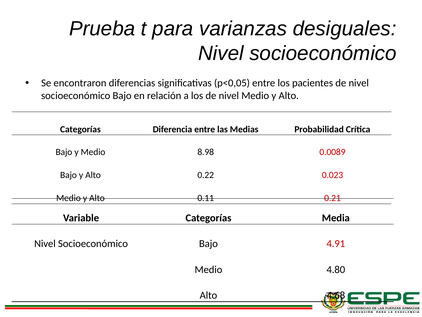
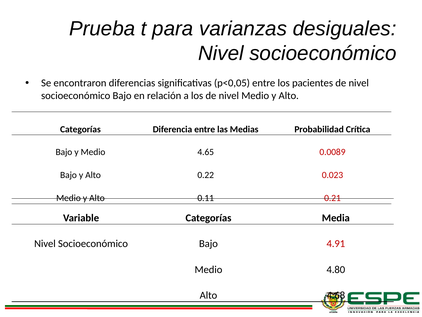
8.98: 8.98 -> 4.65
